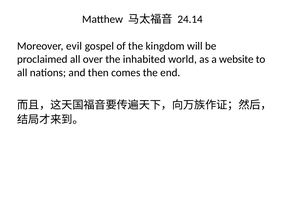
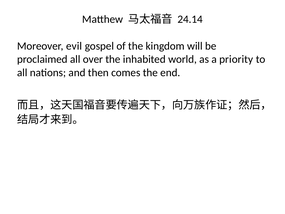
website: website -> priority
